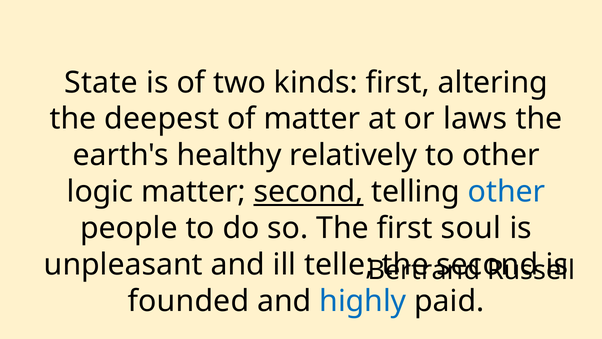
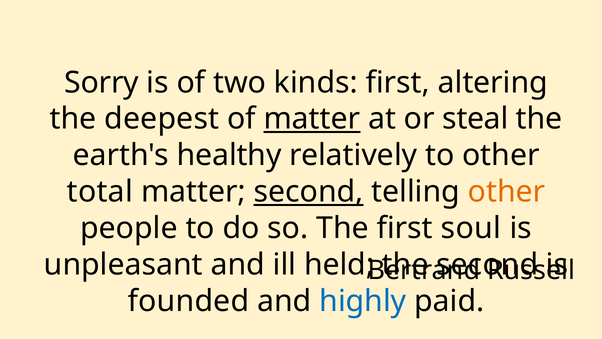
State: State -> Sorry
matter at (312, 119) underline: none -> present
laws: laws -> steal
logic: logic -> total
other at (507, 192) colour: blue -> orange
telle: telle -> held
